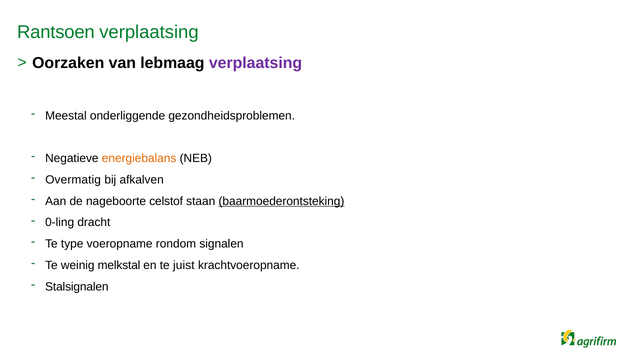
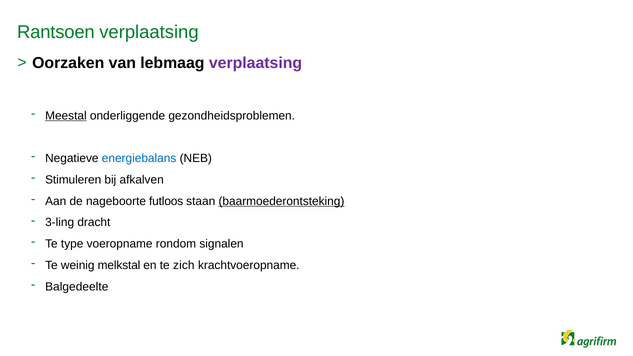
Meestal underline: none -> present
energiebalans colour: orange -> blue
Overmatig: Overmatig -> Stimuleren
celstof: celstof -> futloos
0-ling: 0-ling -> 3-ling
juist: juist -> zich
Stalsignalen: Stalsignalen -> Balgedeelte
